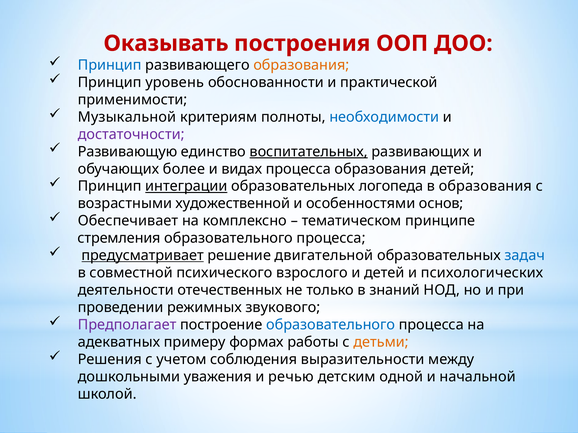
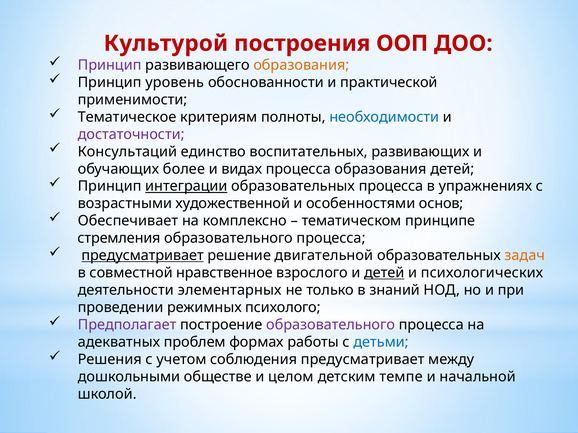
Оказывать: Оказывать -> Культурой
Принцип at (110, 65) colour: blue -> purple
Музыкальной: Музыкальной -> Тематическое
Развивающую: Развивающую -> Консультаций
воспитательных underline: present -> none
образовательных логопеда: логопеда -> процесса
в образования: образования -> упражнениях
задач colour: blue -> orange
психического: психического -> нравственное
детей at (384, 273) underline: none -> present
отечественных: отечественных -> элементарных
звукового: звукового -> психолого
образовательного at (331, 325) colour: blue -> purple
примеру: примеру -> проблем
детьми colour: orange -> blue
соблюдения выразительности: выразительности -> предусматривает
уважения: уважения -> обществе
речью: речью -> целом
одной: одной -> темпе
